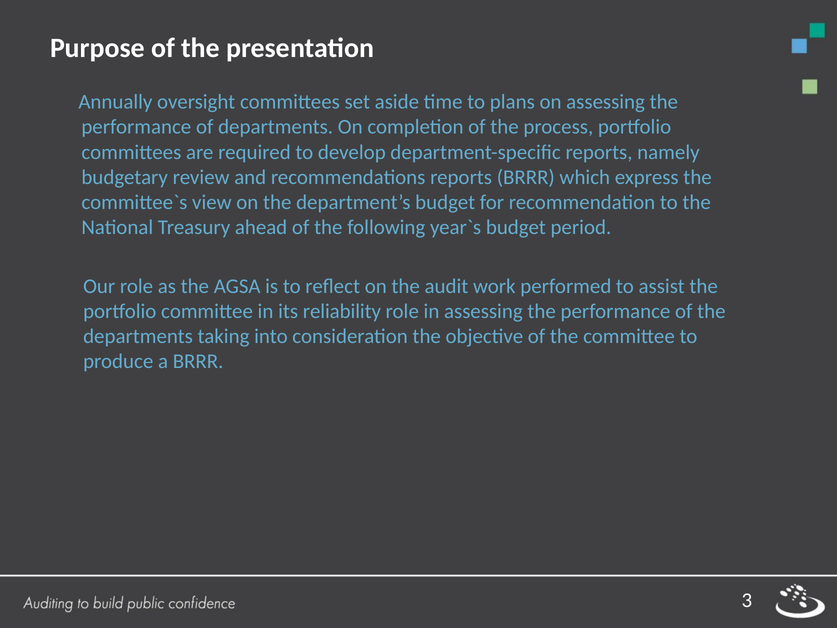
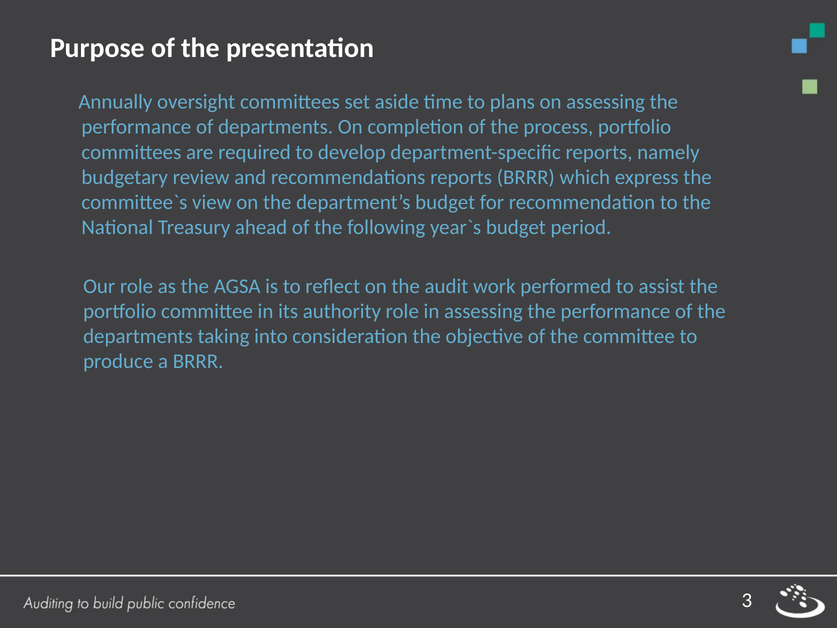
reliability: reliability -> authority
